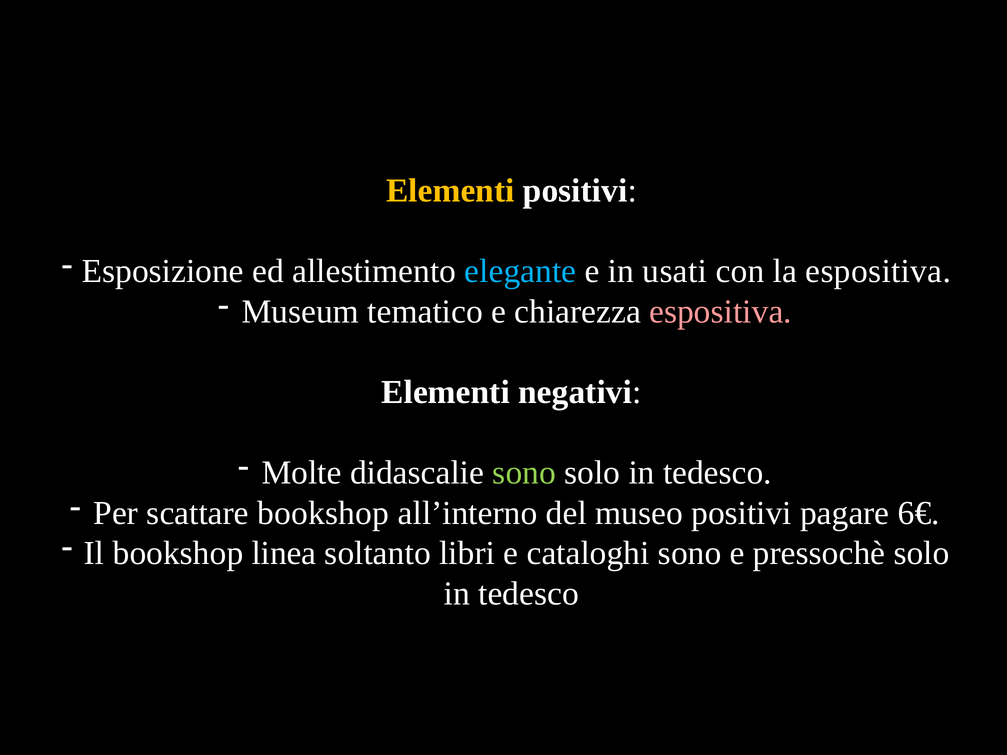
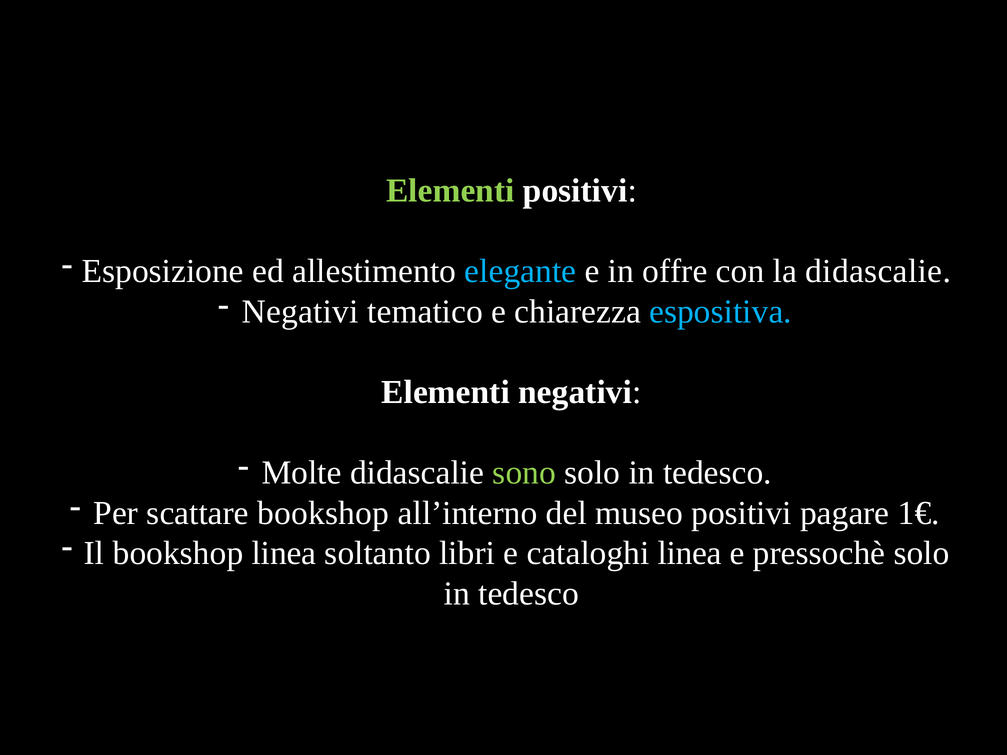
Elementi at (450, 191) colour: yellow -> light green
usati: usati -> offre
la espositiva: espositiva -> didascalie
Museum at (300, 312): Museum -> Negativi
espositiva at (721, 312) colour: pink -> light blue
6€: 6€ -> 1€
cataloghi sono: sono -> linea
